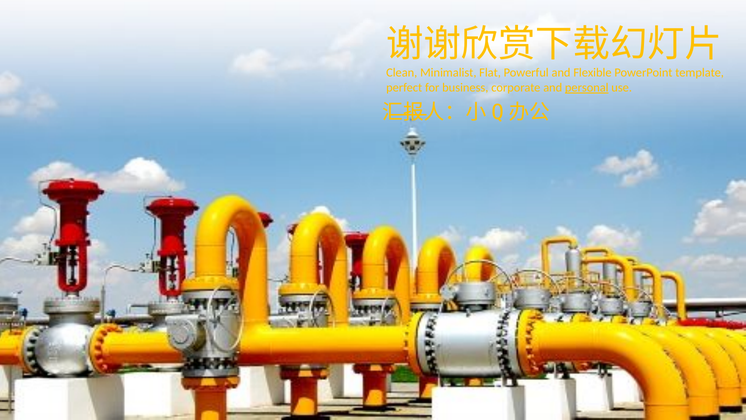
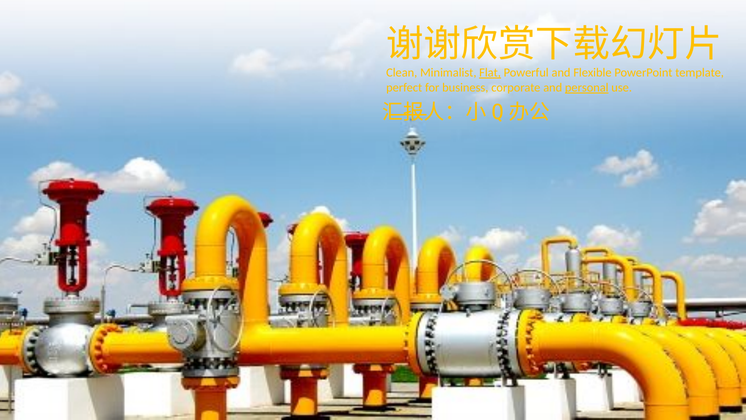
Flat underline: none -> present
